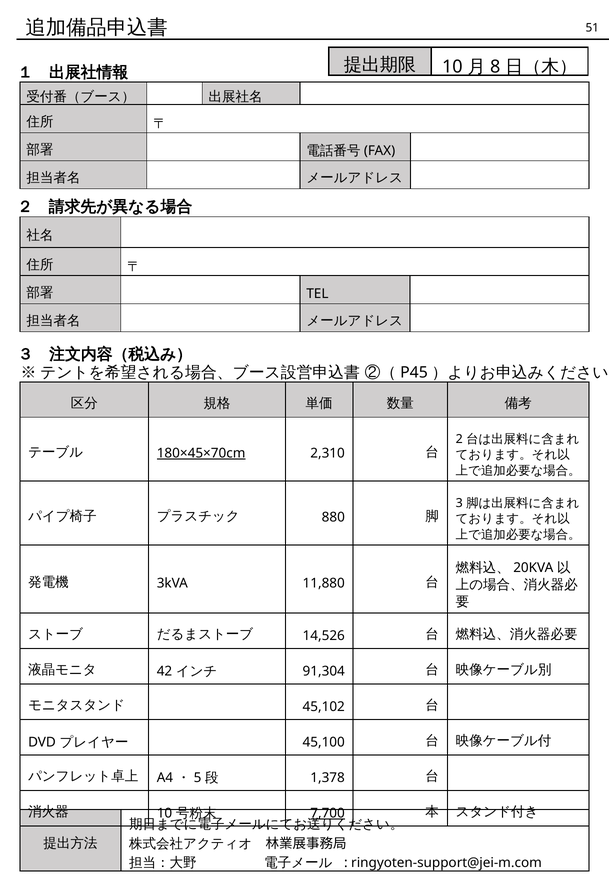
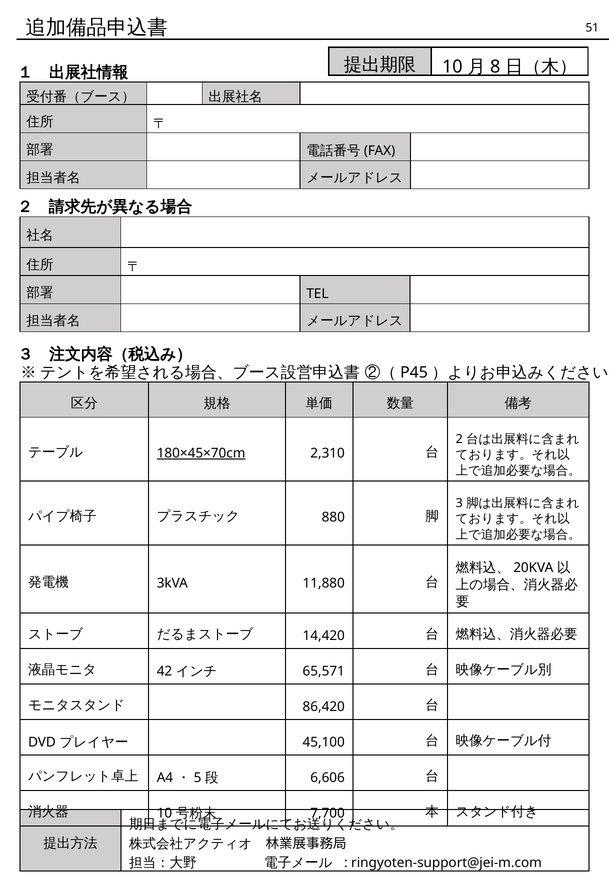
14,526: 14,526 -> 14,420
91,304: 91,304 -> 65,571
45,102: 45,102 -> 86,420
1,378: 1,378 -> 6,606
7,700 underline: present -> none
